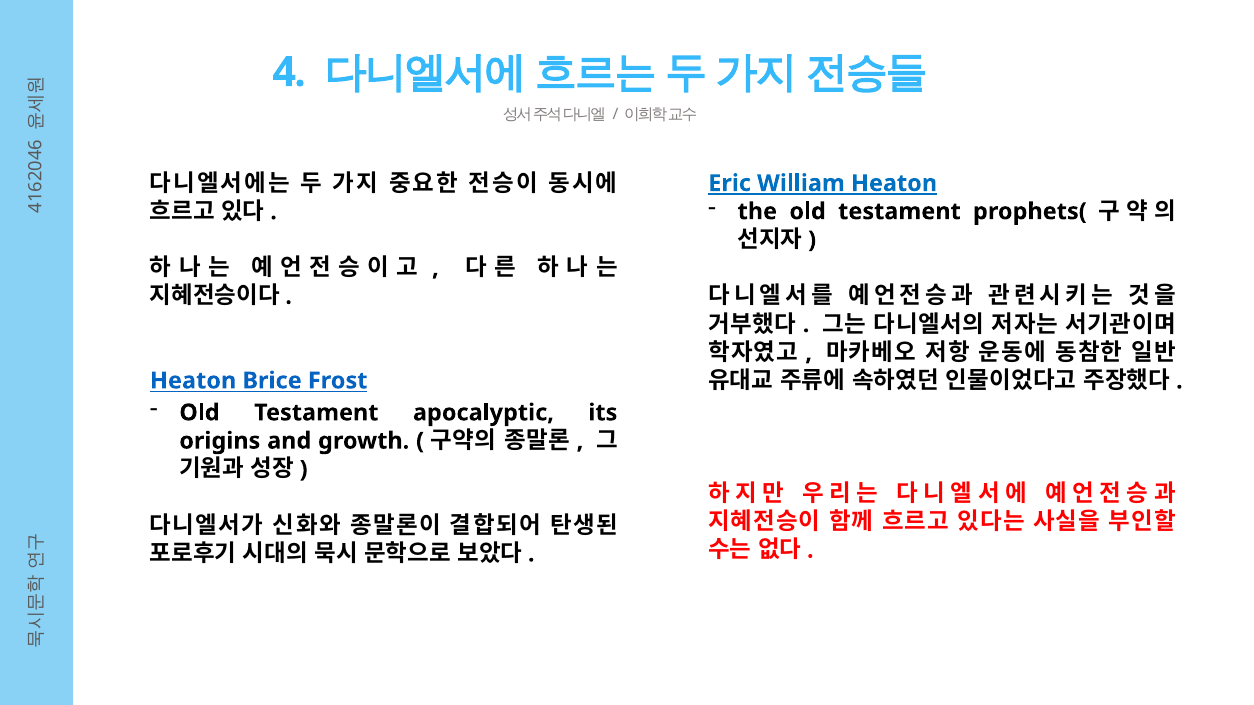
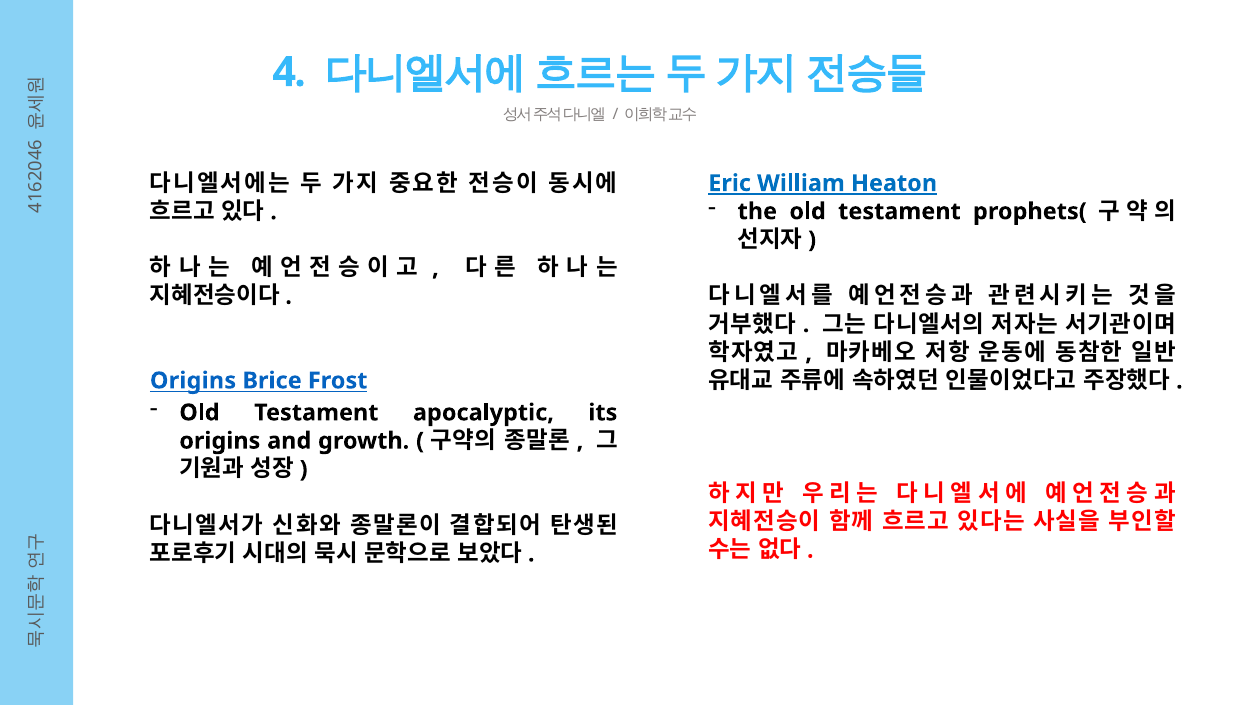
Heaton at (193, 381): Heaton -> Origins
